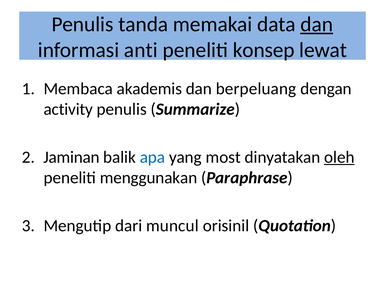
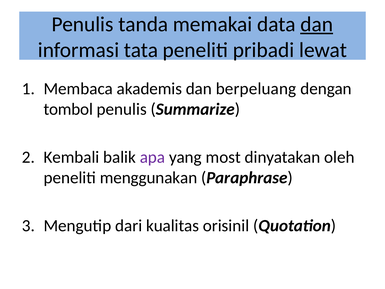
anti: anti -> tata
konsep: konsep -> pribadi
activity: activity -> tombol
Jaminan: Jaminan -> Kembali
apa colour: blue -> purple
oleh underline: present -> none
muncul: muncul -> kualitas
